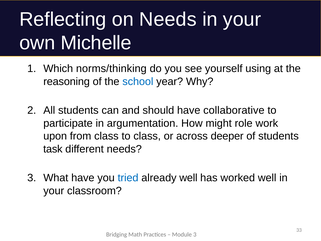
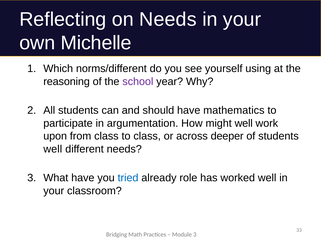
norms/thinking: norms/thinking -> norms/different
school colour: blue -> purple
collaborative: collaborative -> mathematics
might role: role -> well
task at (53, 149): task -> well
already well: well -> role
